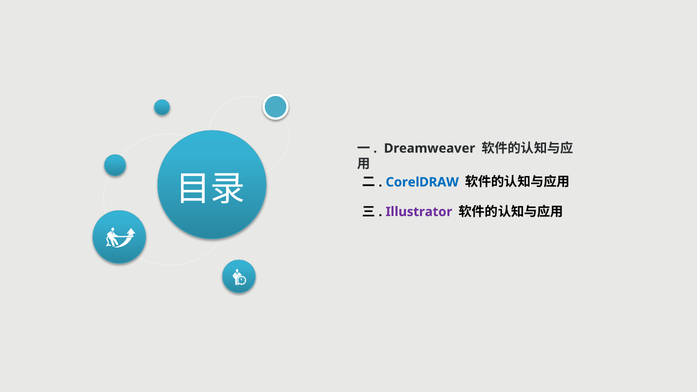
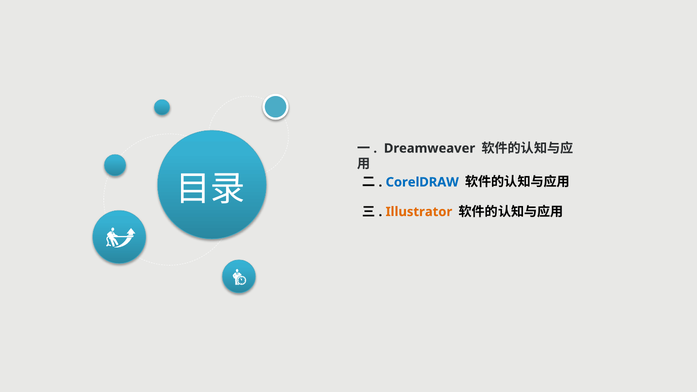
Illustrator colour: purple -> orange
